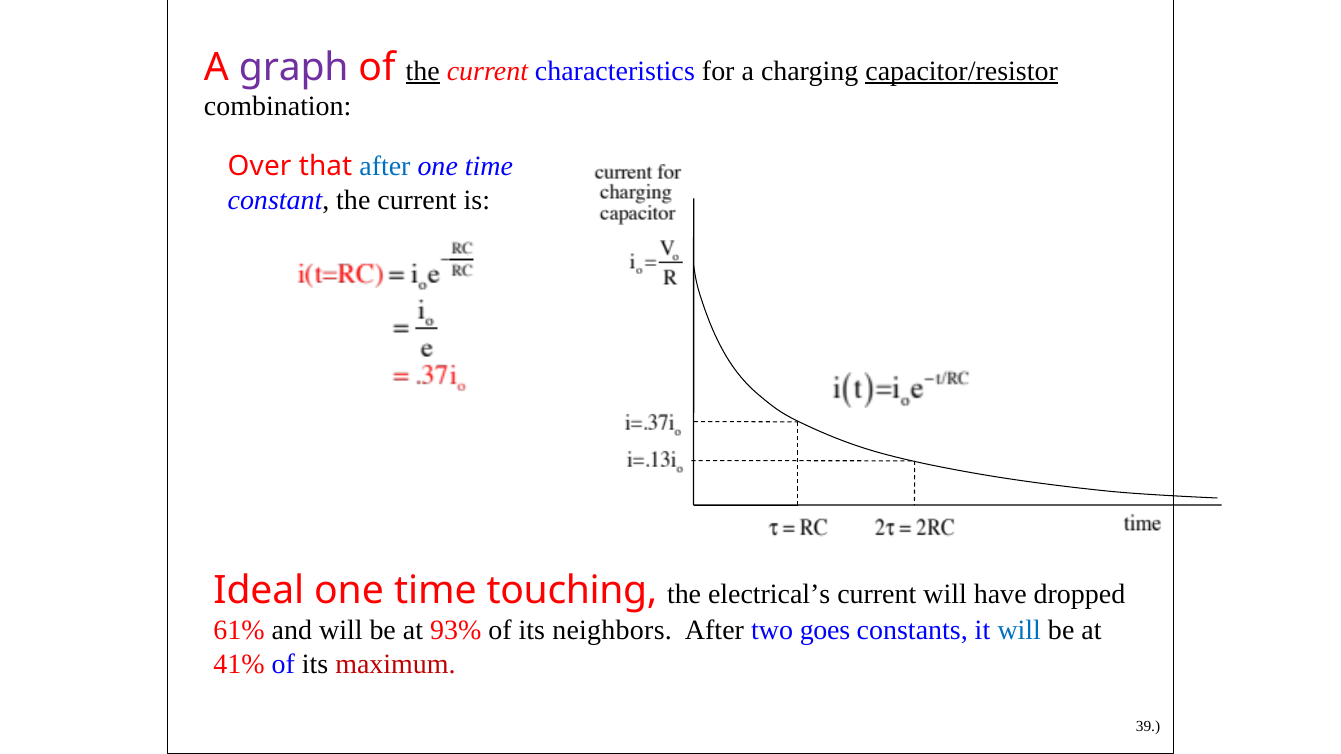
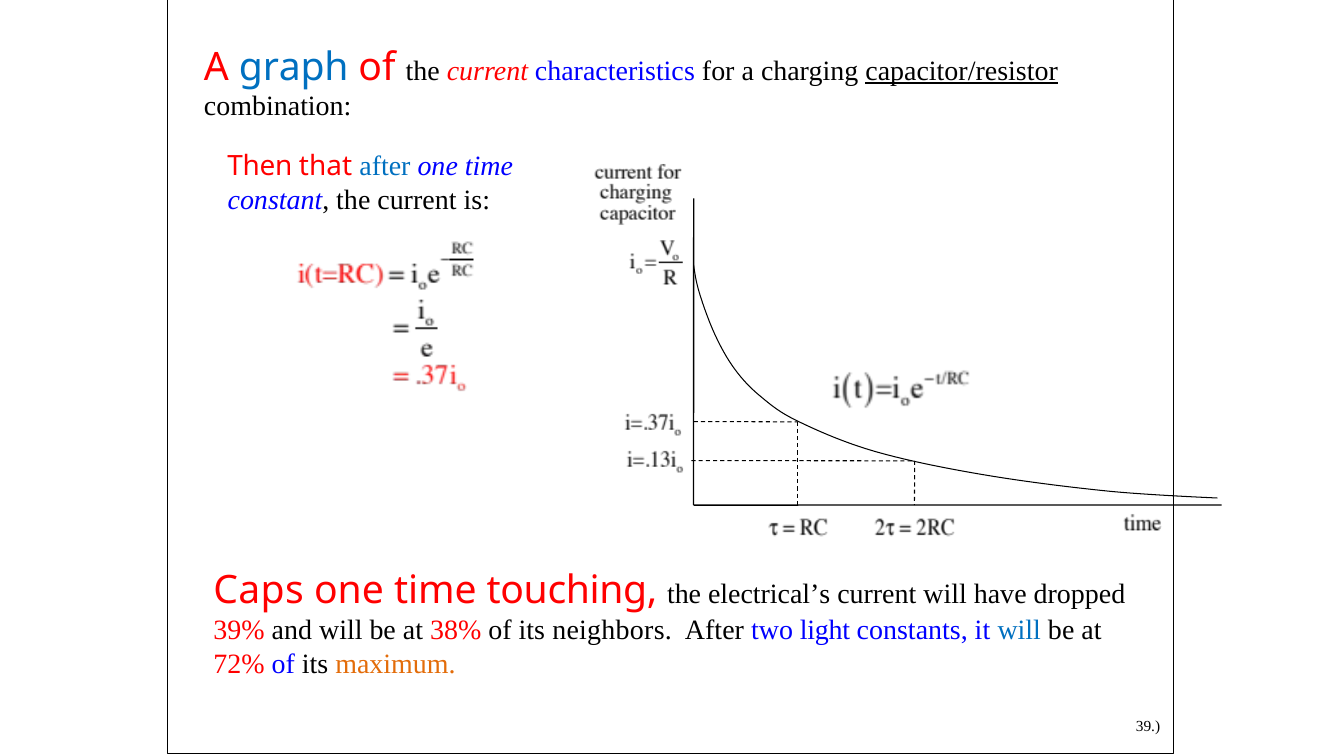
graph colour: purple -> blue
the at (423, 71) underline: present -> none
Over: Over -> Then
Ideal: Ideal -> Caps
61%: 61% -> 39%
93%: 93% -> 38%
goes: goes -> light
41%: 41% -> 72%
maximum colour: red -> orange
